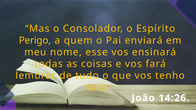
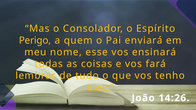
todo at (101, 87): todo -> esse
